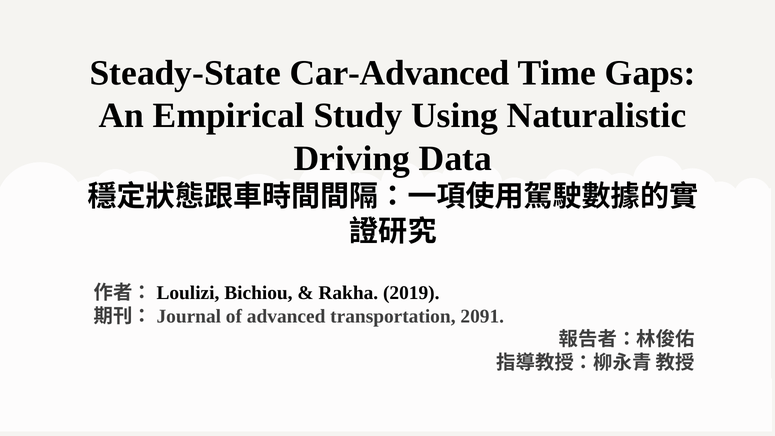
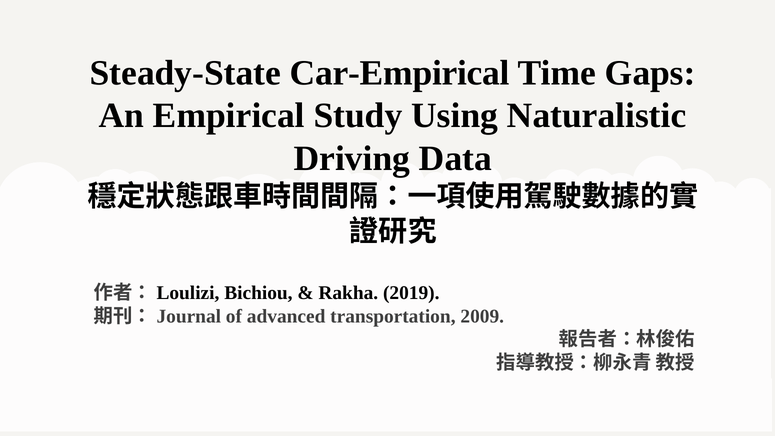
Car-Advanced: Car-Advanced -> Car-Empirical
2091: 2091 -> 2009
